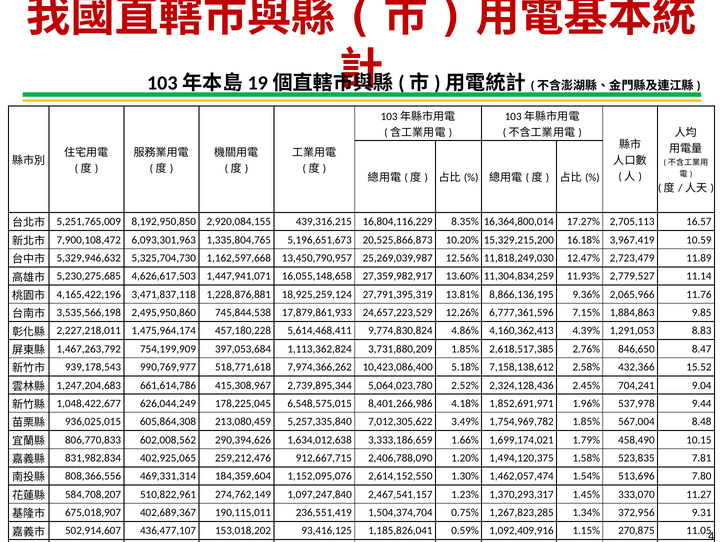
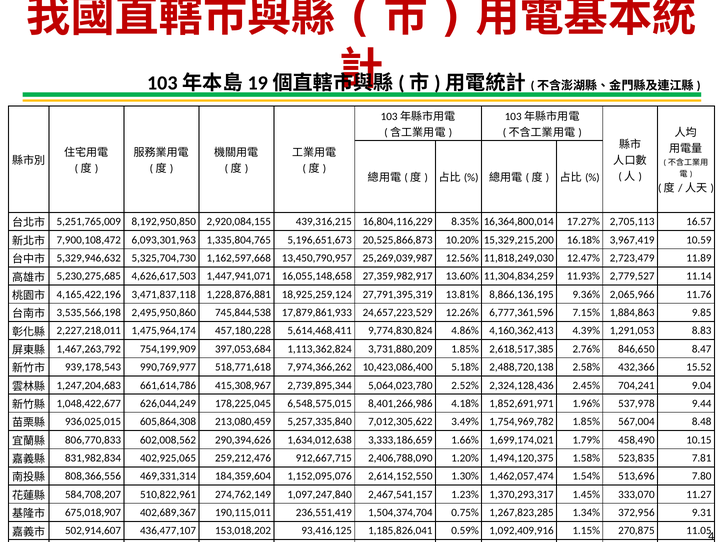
7,158,138,612: 7,158,138,612 -> 2,488,720,138
